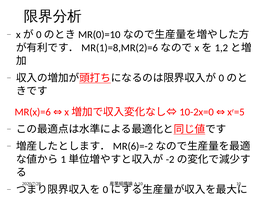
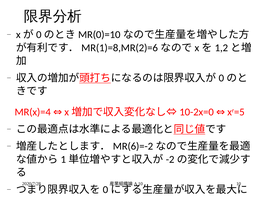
MR(x)=6: MR(x)=6 -> MR(x)=4
